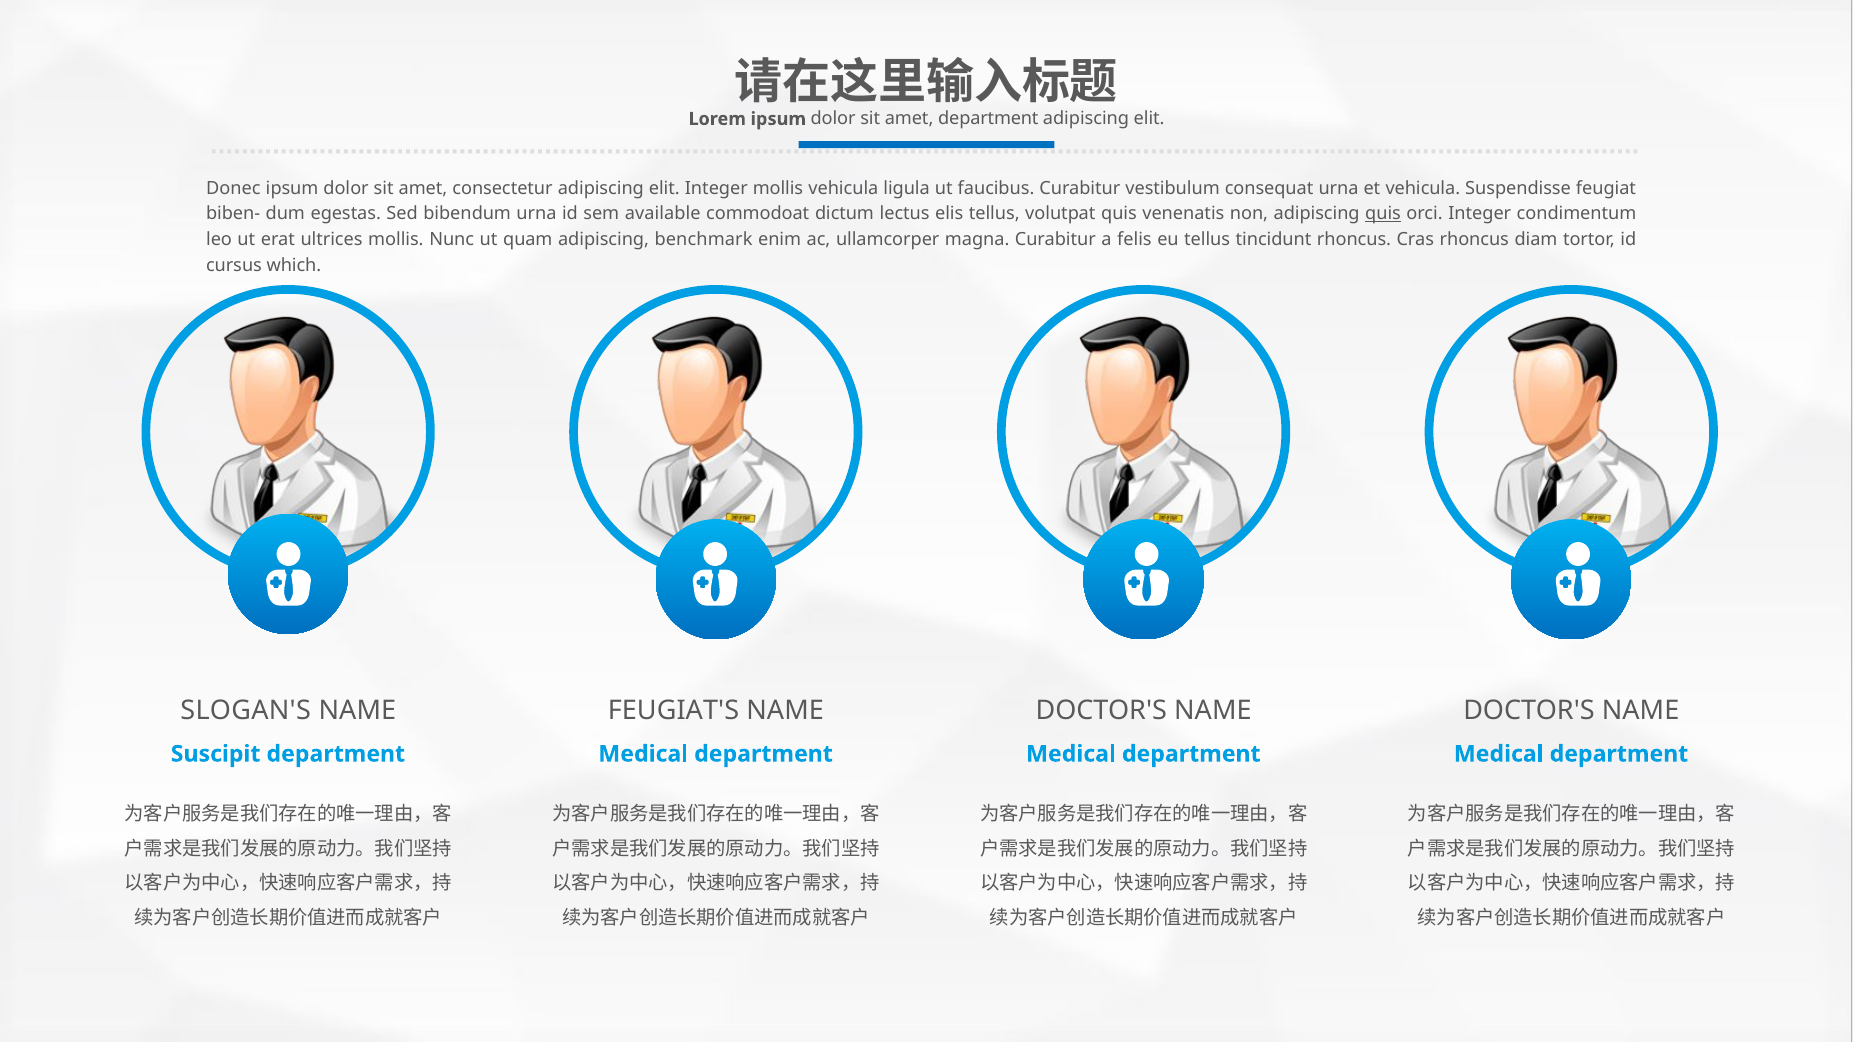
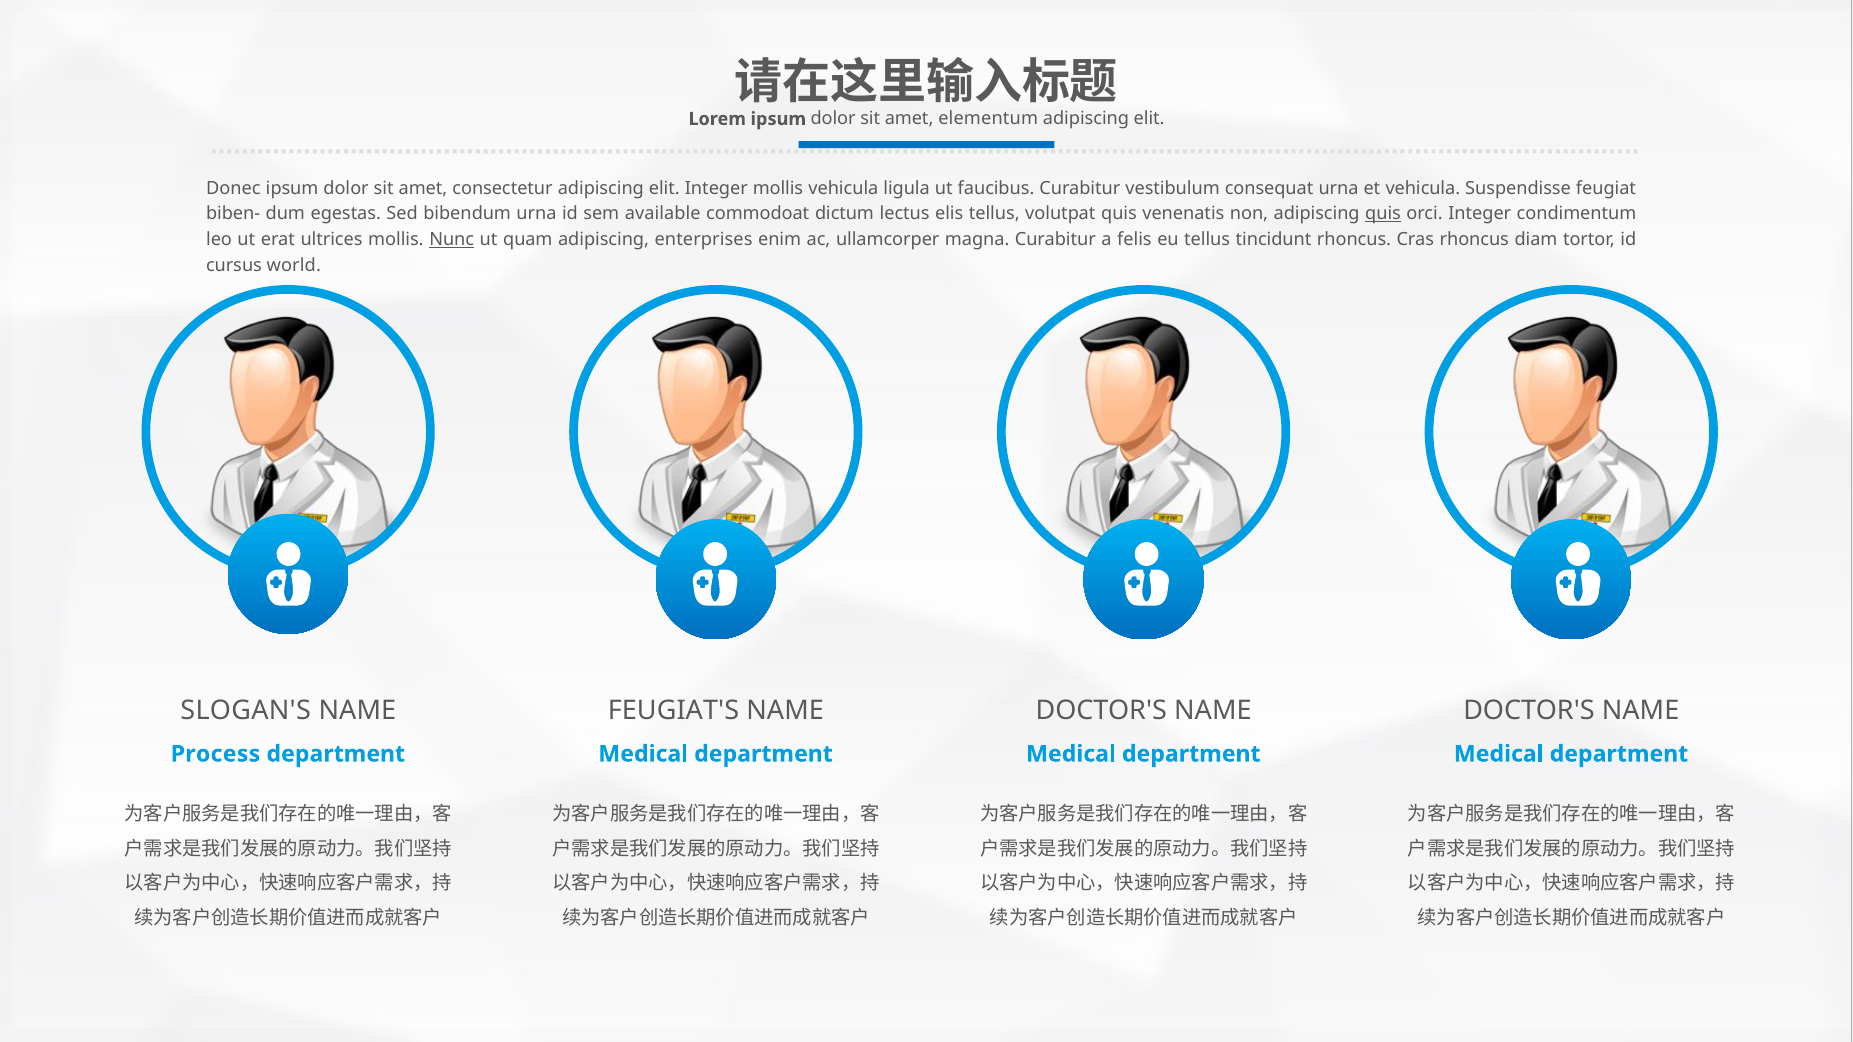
amet department: department -> elementum
Nunc underline: none -> present
benchmark: benchmark -> enterprises
which: which -> world
Suscipit: Suscipit -> Process
